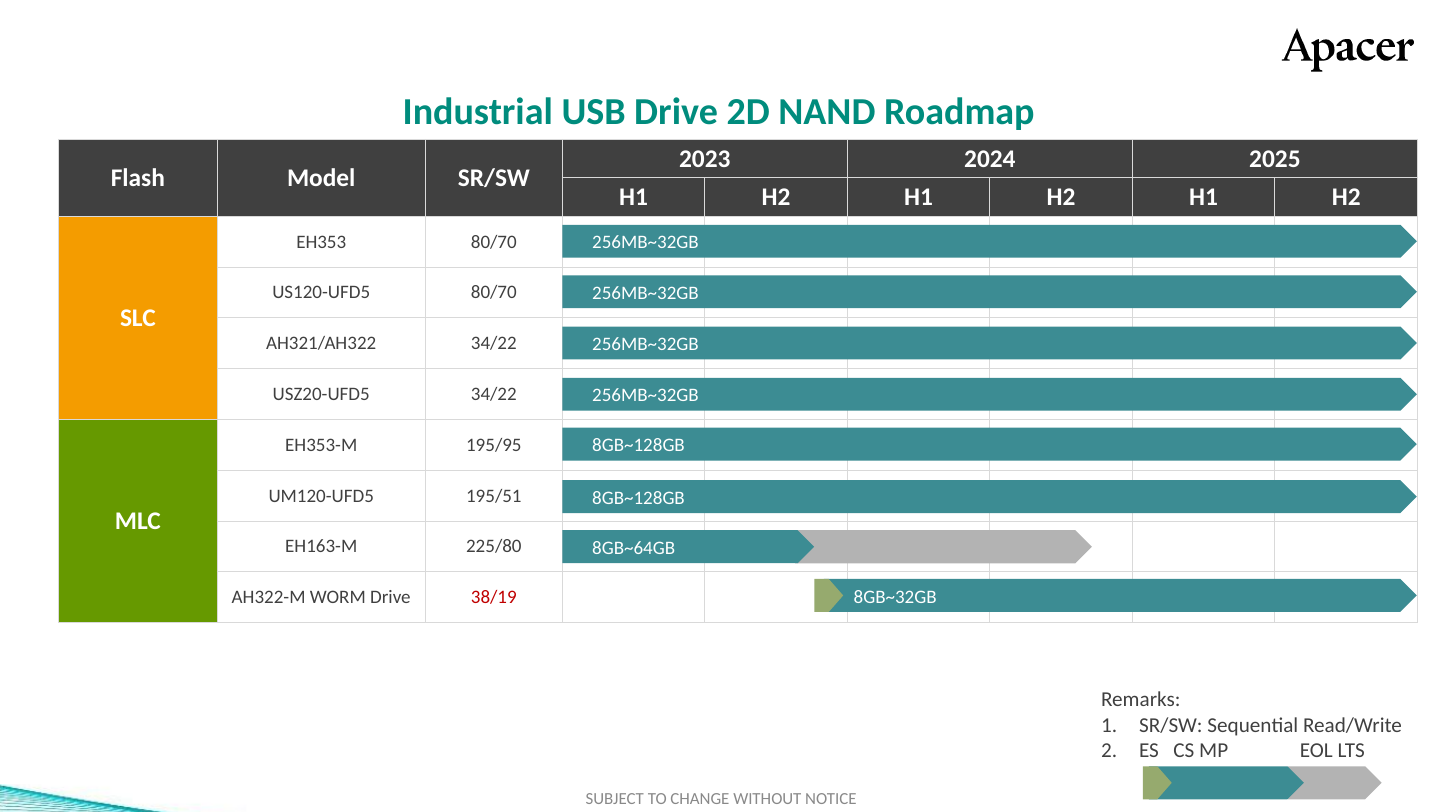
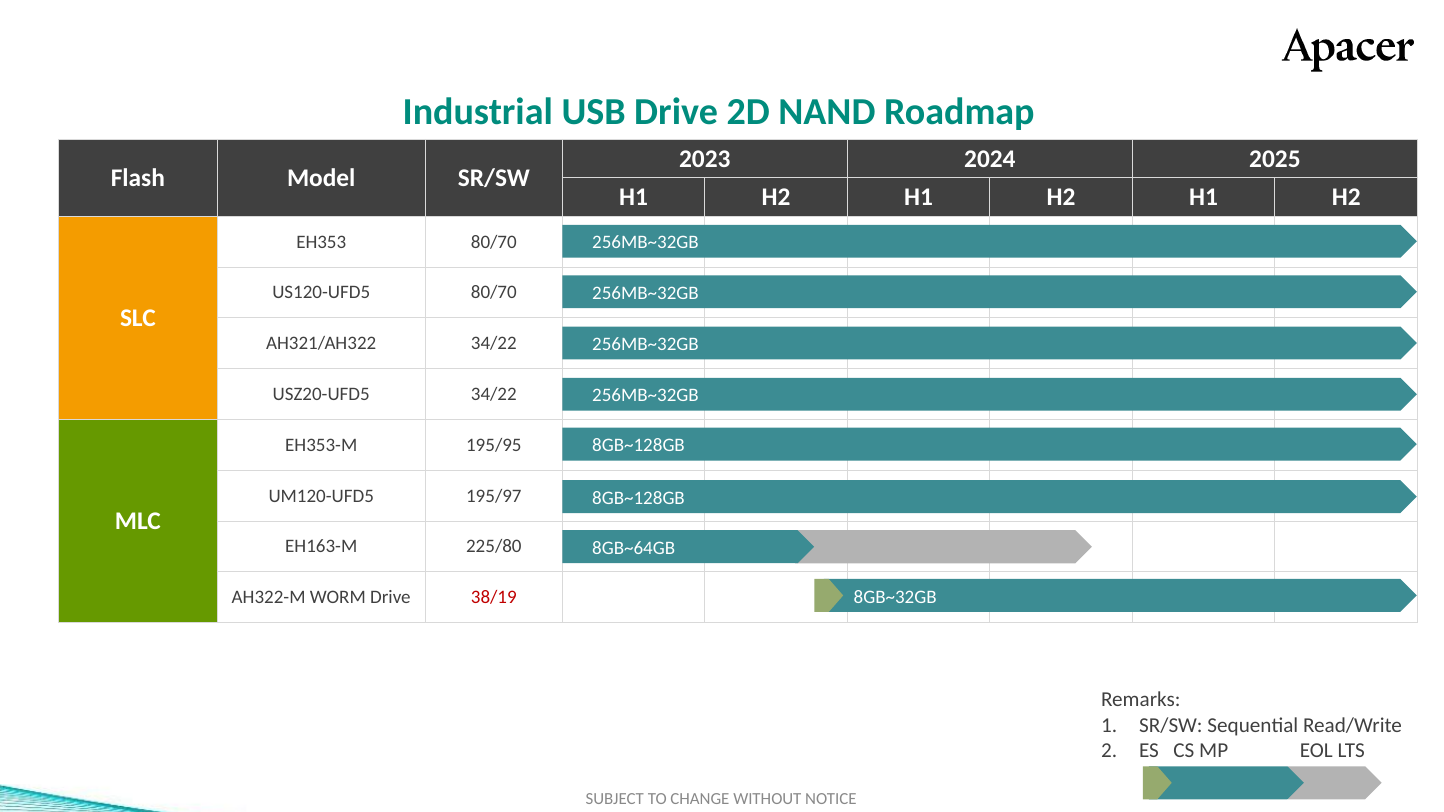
195/51: 195/51 -> 195/97
